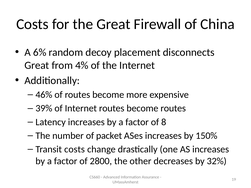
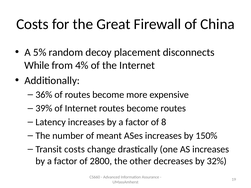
6%: 6% -> 5%
Great at (37, 65): Great -> While
46%: 46% -> 36%
packet: packet -> meant
